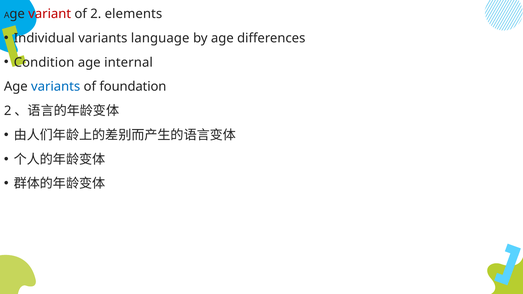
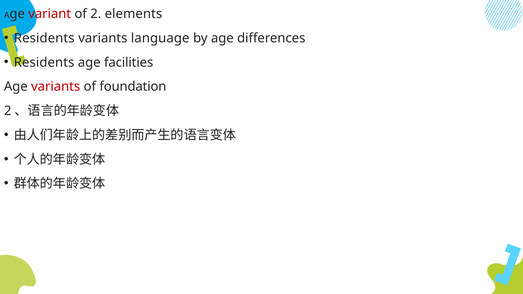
Individual at (44, 38): Individual -> Residents
Condition at (44, 62): Condition -> Residents
internal: internal -> facilities
variants at (56, 87) colour: blue -> red
